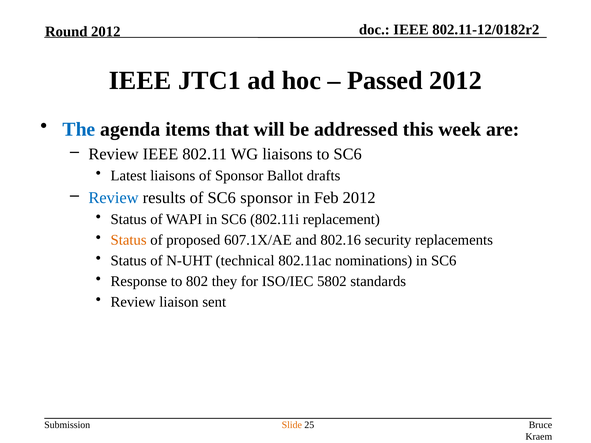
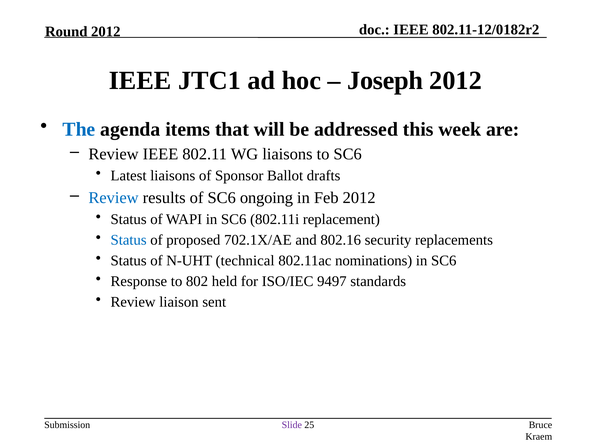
Passed: Passed -> Joseph
SC6 sponsor: sponsor -> ongoing
Status at (129, 240) colour: orange -> blue
607.1X/AE: 607.1X/AE -> 702.1X/AE
they: they -> held
5802: 5802 -> 9497
Slide colour: orange -> purple
